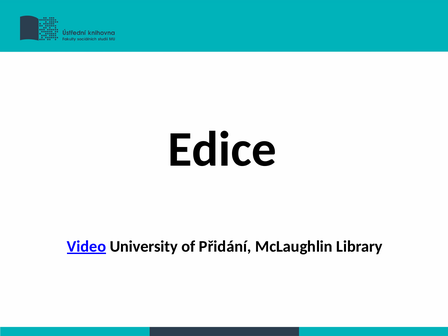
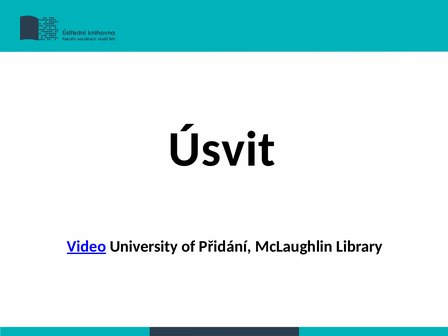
Edice: Edice -> Úsvit
